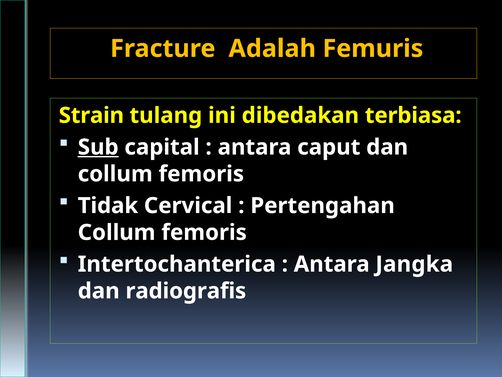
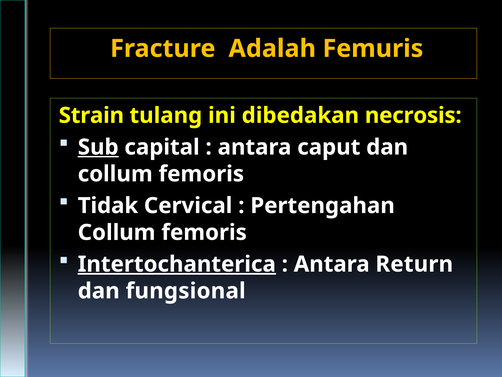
terbiasa: terbiasa -> necrosis
Intertochanterica underline: none -> present
Jangka: Jangka -> Return
radiografis: radiografis -> fungsional
